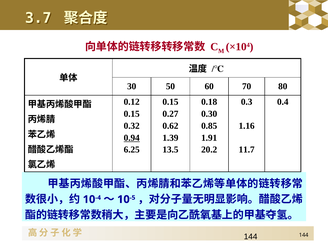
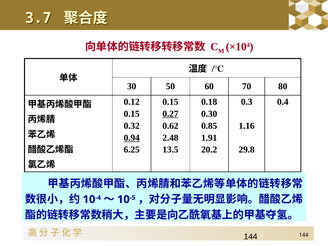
0.27 underline: none -> present
1.39: 1.39 -> 2.48
11.7: 11.7 -> 29.8
